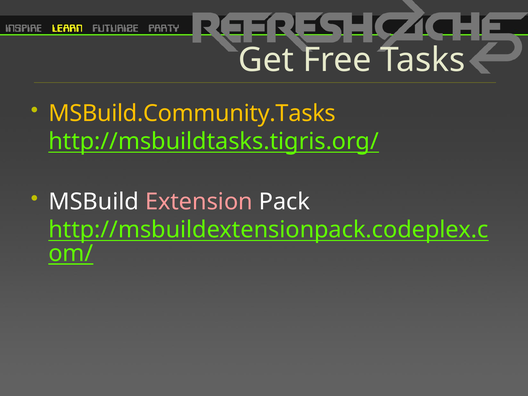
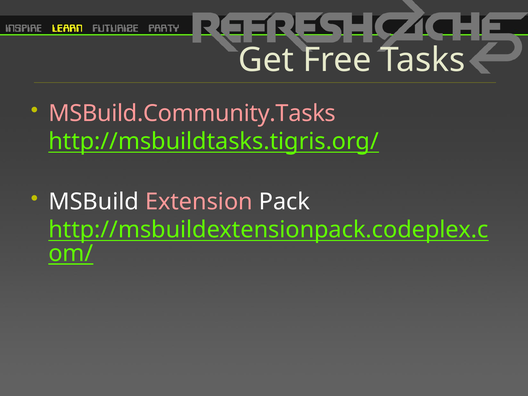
MSBuild.Community.Tasks colour: yellow -> pink
